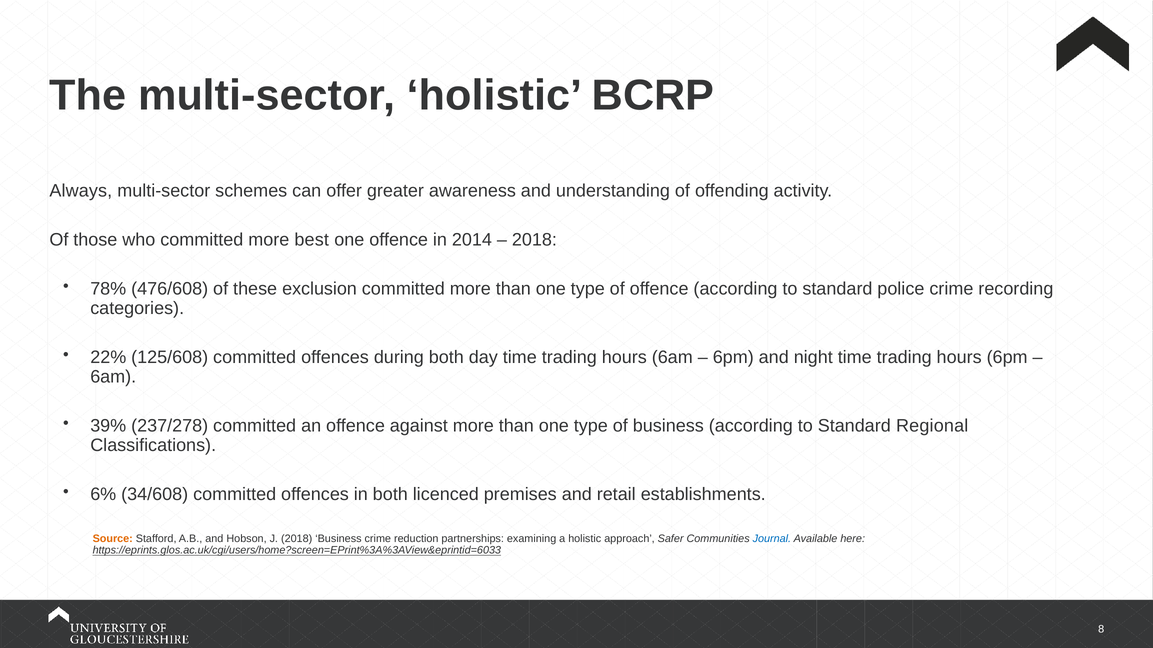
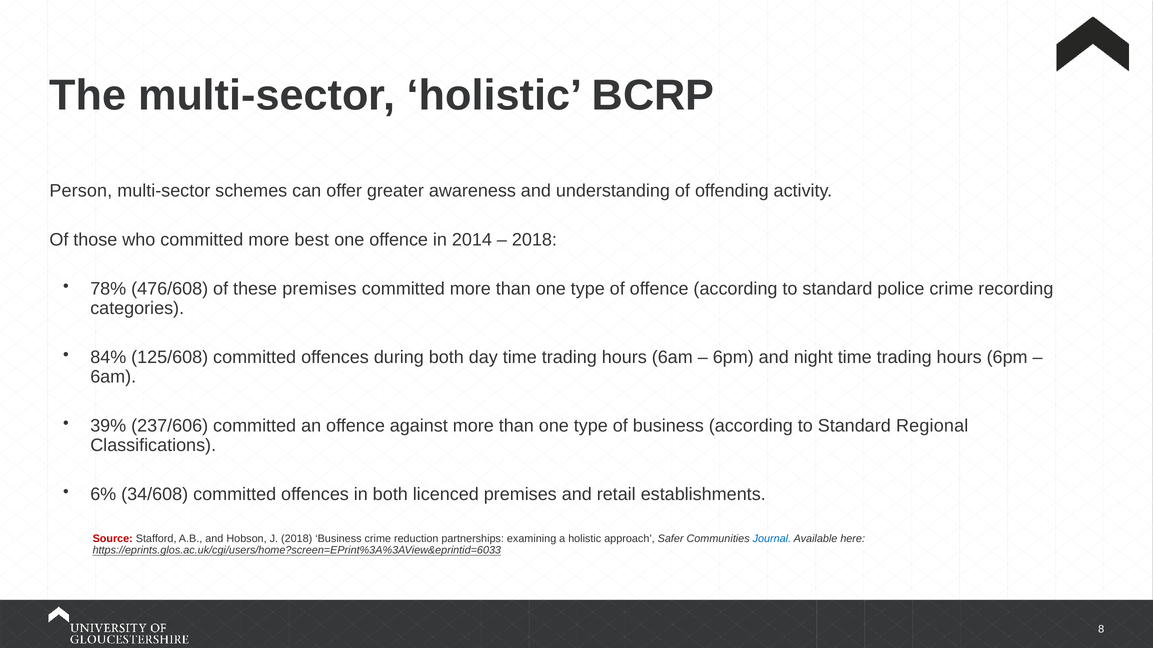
Always: Always -> Person
these exclusion: exclusion -> premises
22%: 22% -> 84%
237/278: 237/278 -> 237/606
Source colour: orange -> red
